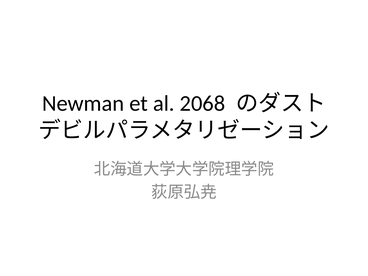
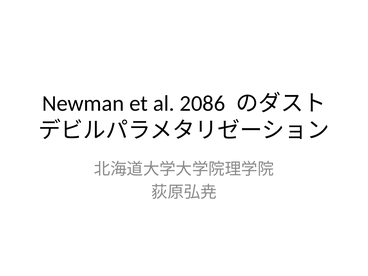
2068: 2068 -> 2086
